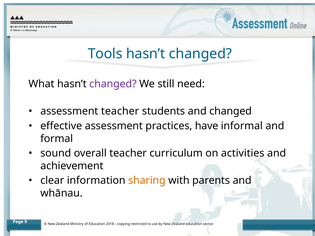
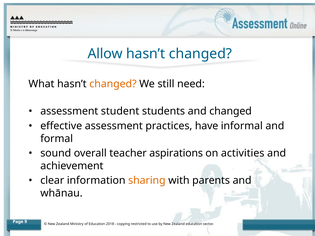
Tools: Tools -> Allow
changed at (113, 84) colour: purple -> orange
assessment teacher: teacher -> student
curriculum: curriculum -> aspirations
